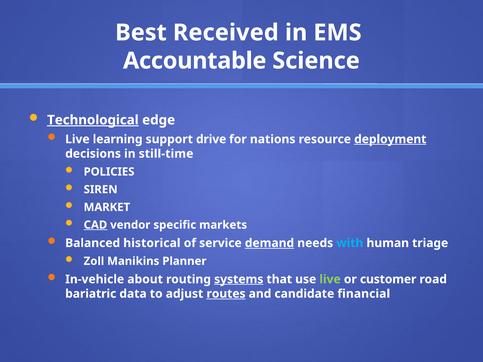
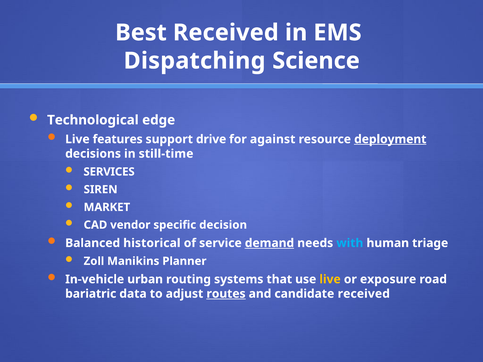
Accountable: Accountable -> Dispatching
Technological underline: present -> none
learning: learning -> features
nations: nations -> against
POLICIES: POLICIES -> SERVICES
CAD underline: present -> none
markets: markets -> decision
about: about -> urban
systems underline: present -> none
live at (330, 279) colour: light green -> yellow
customer: customer -> exposure
candidate financial: financial -> received
